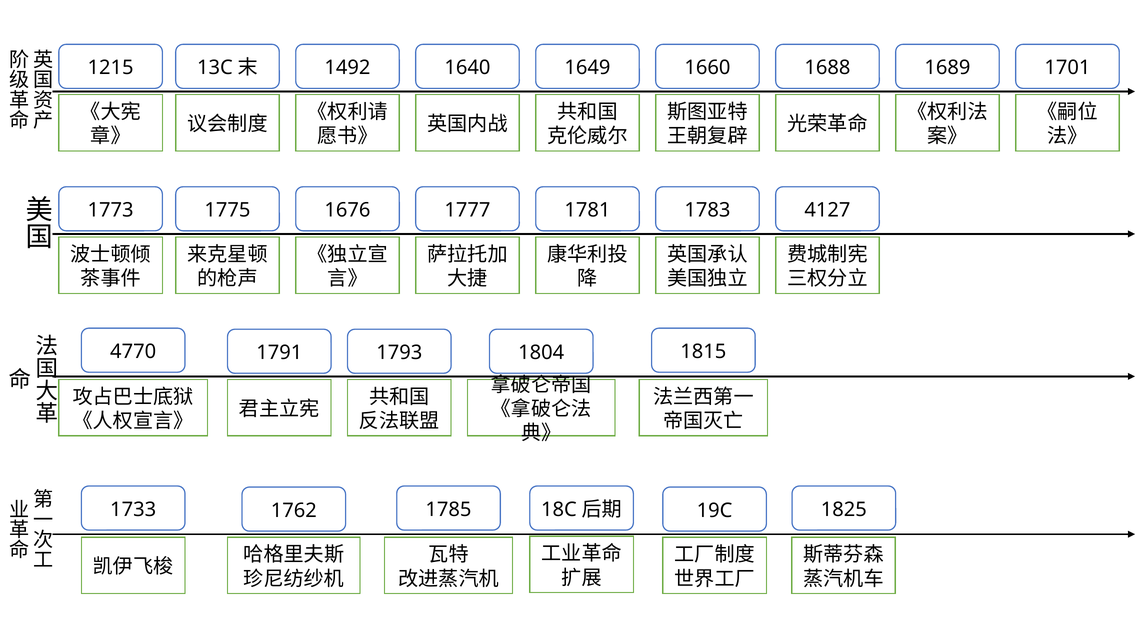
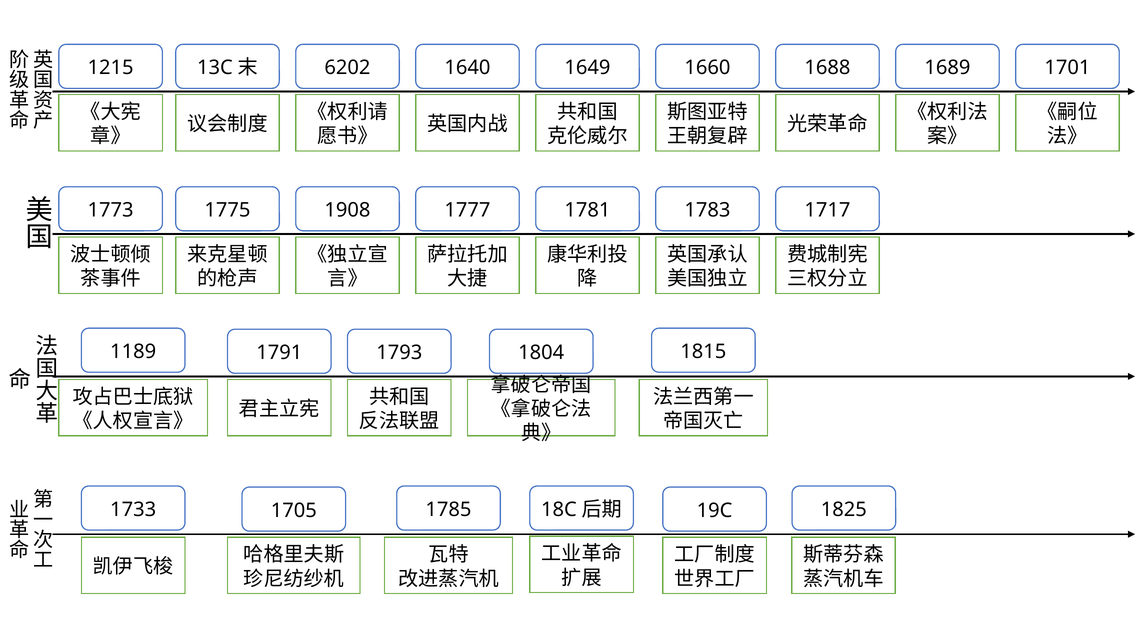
1492: 1492 -> 6202
1676: 1676 -> 1908
4127: 4127 -> 1717
4770: 4770 -> 1189
1762: 1762 -> 1705
